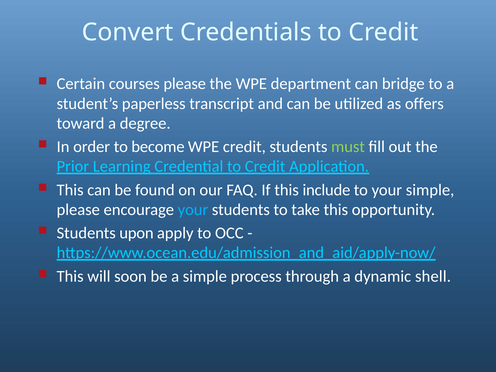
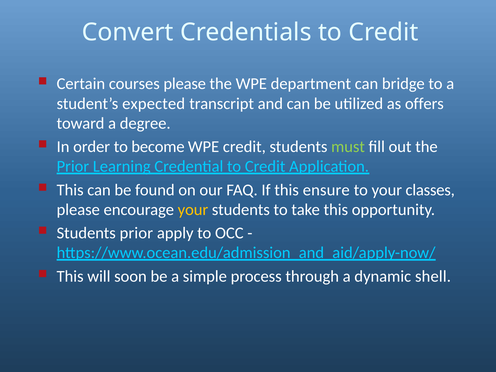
paperless: paperless -> expected
include: include -> ensure
your simple: simple -> classes
your at (193, 210) colour: light blue -> yellow
Students upon: upon -> prior
